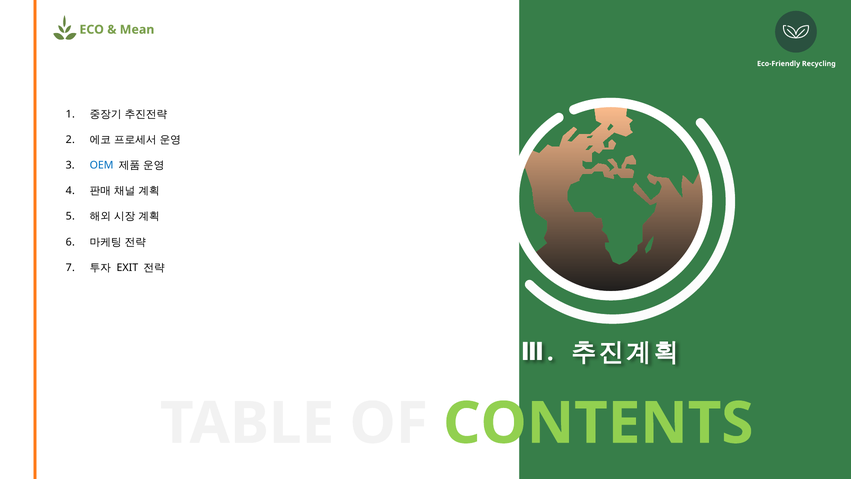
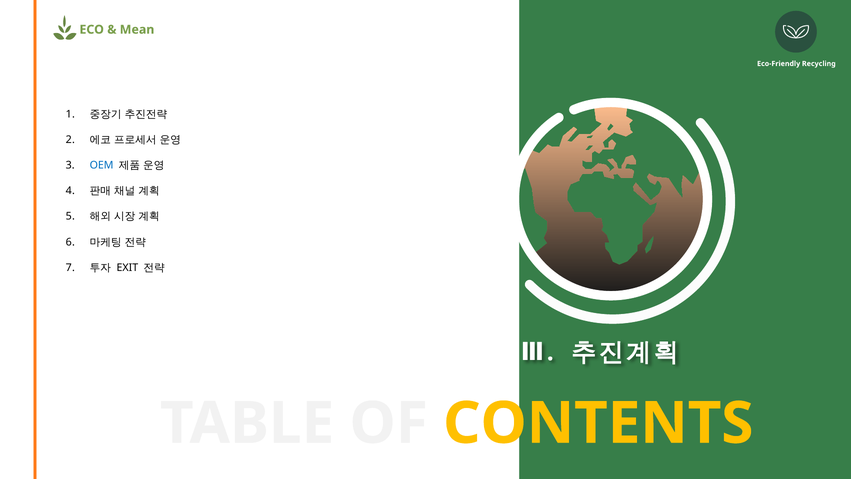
CONTENTS colour: light green -> yellow
